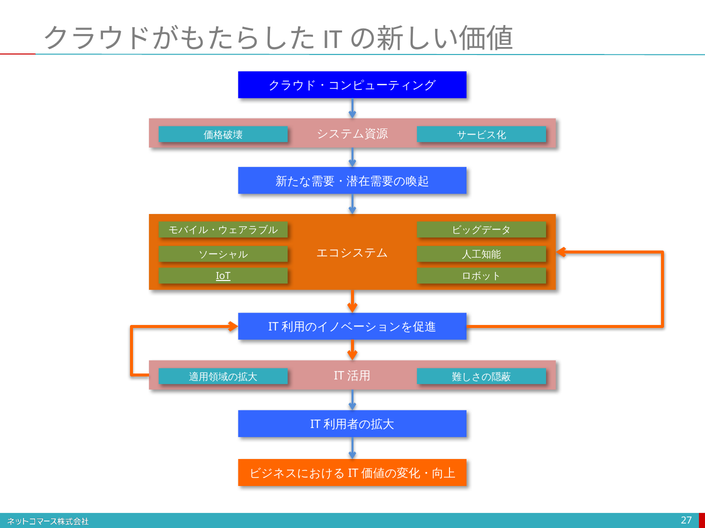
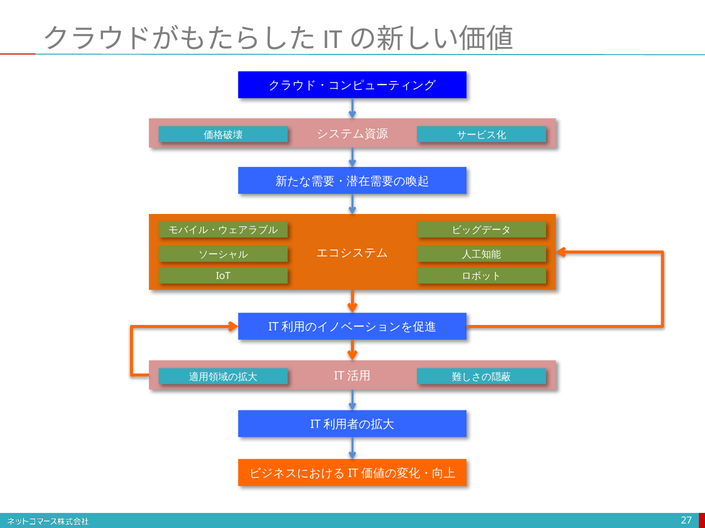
IoT underline: present -> none
